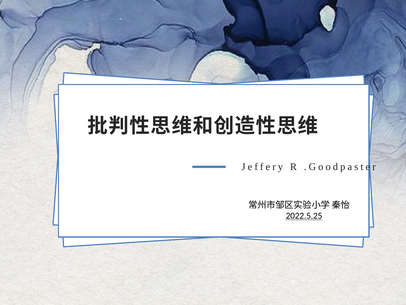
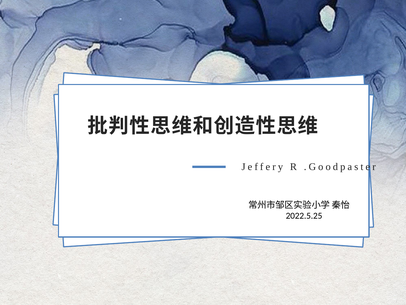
2022.5.25 underline: present -> none
